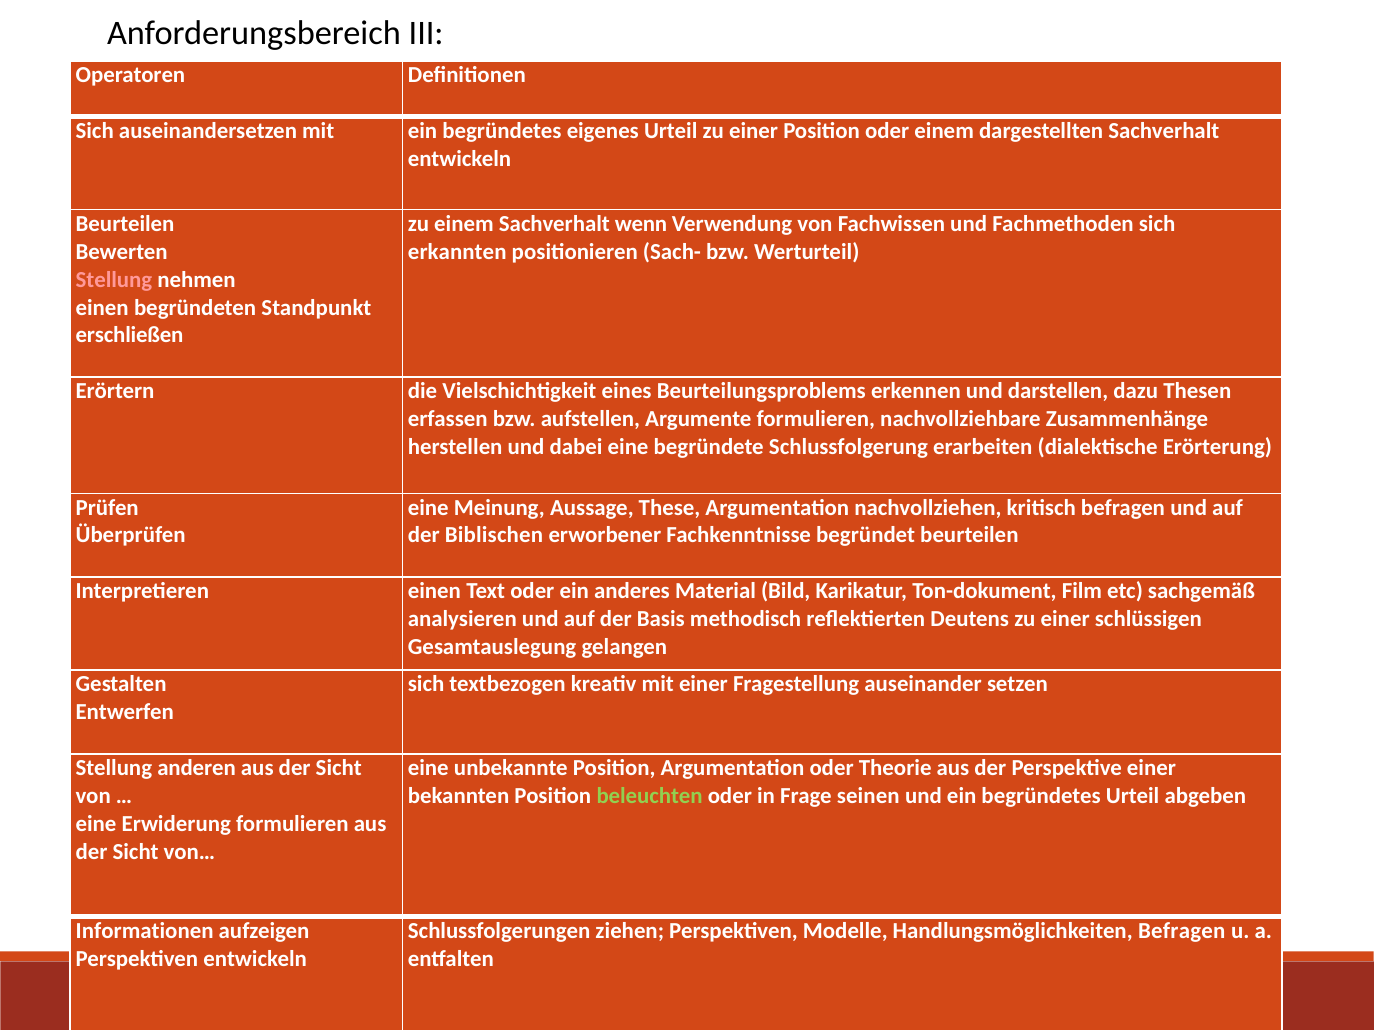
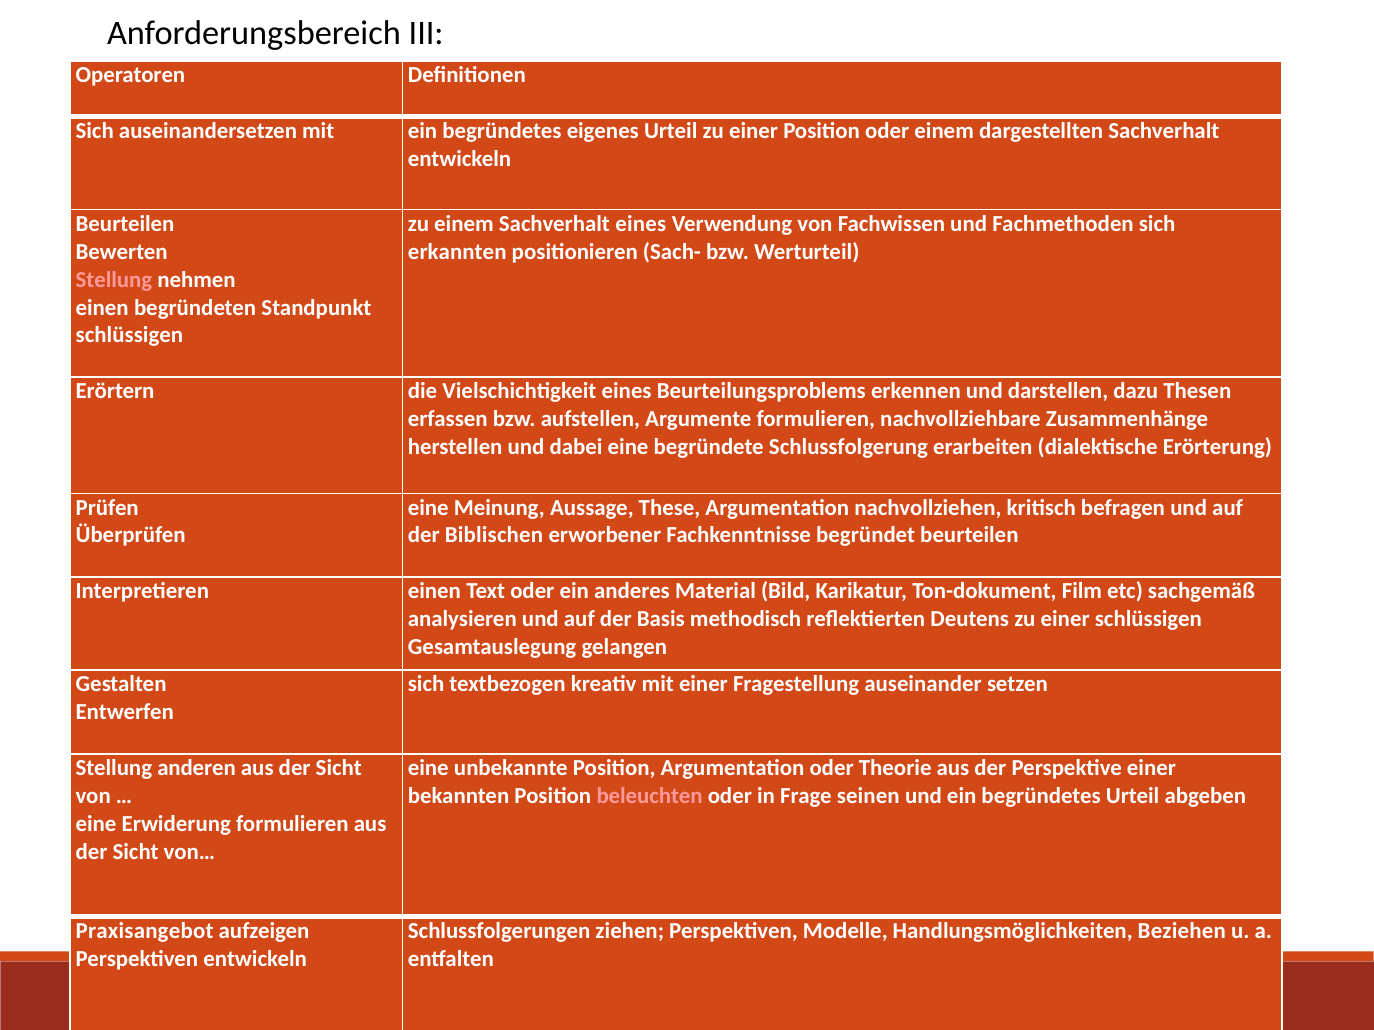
Sachverhalt wenn: wenn -> eines
erschließen at (130, 336): erschließen -> schlüssigen
beleuchten colour: light green -> pink
Informationen: Informationen -> Praxisangebot
Handlungsmöglichkeiten Befragen: Befragen -> Beziehen
